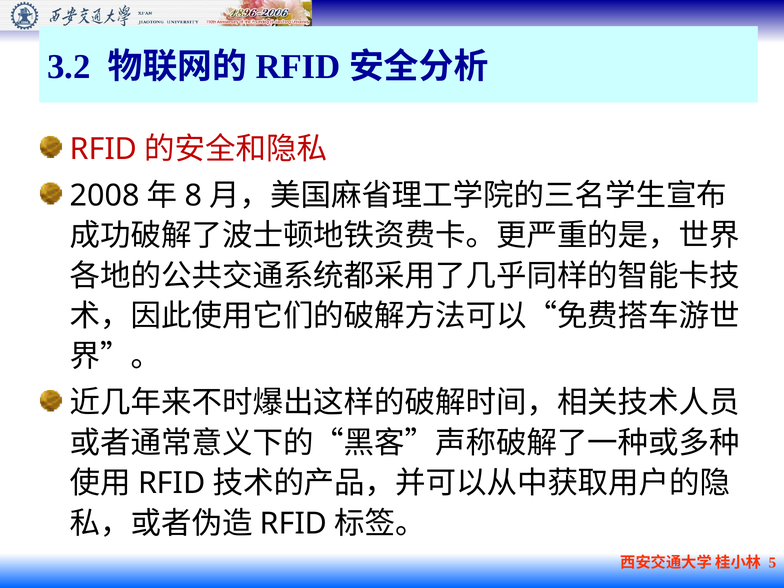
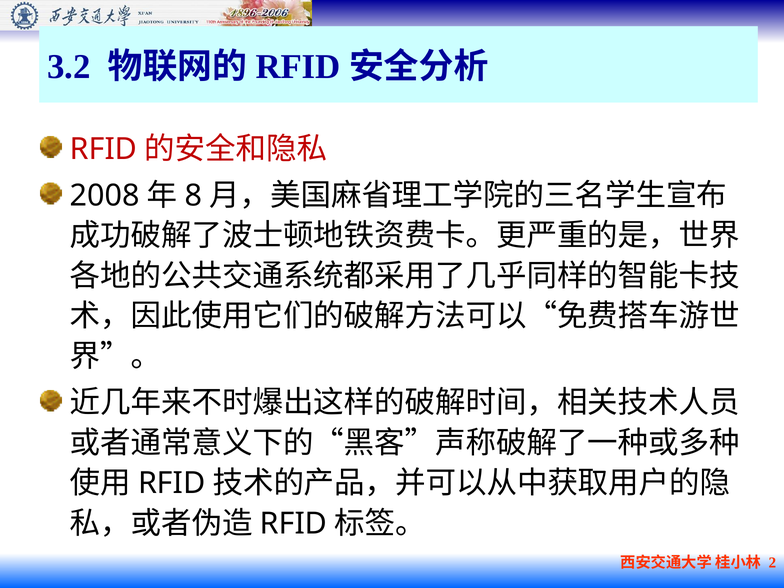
5: 5 -> 2
